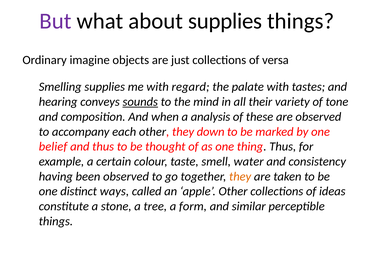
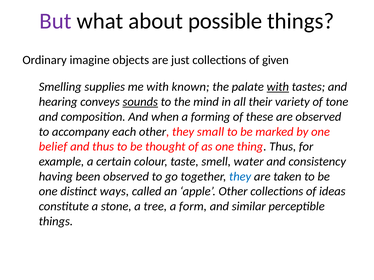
about supplies: supplies -> possible
versa: versa -> given
regard: regard -> known
with at (278, 87) underline: none -> present
analysis: analysis -> forming
down: down -> small
they at (240, 177) colour: orange -> blue
